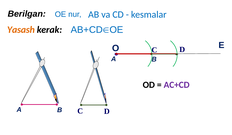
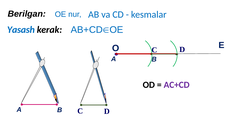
Yasash colour: orange -> blue
